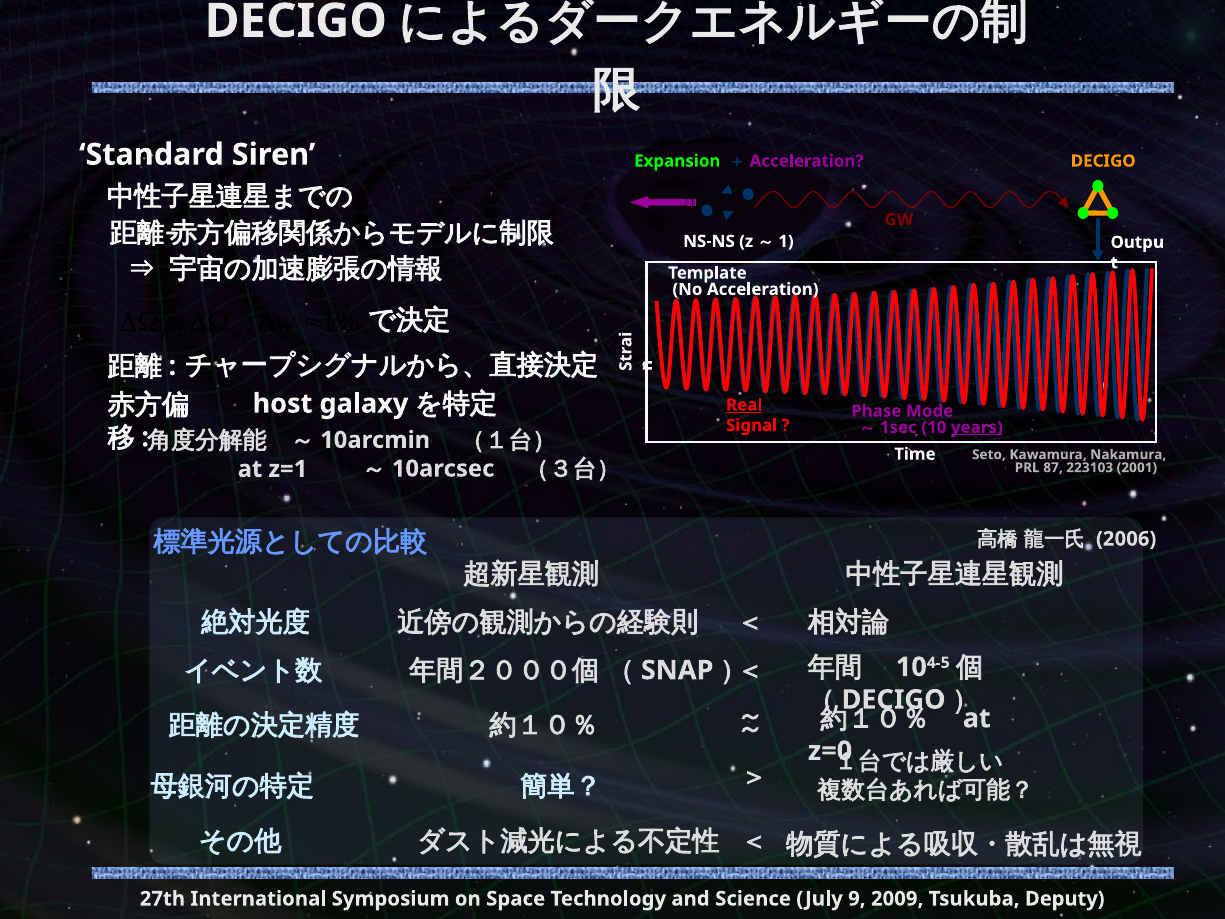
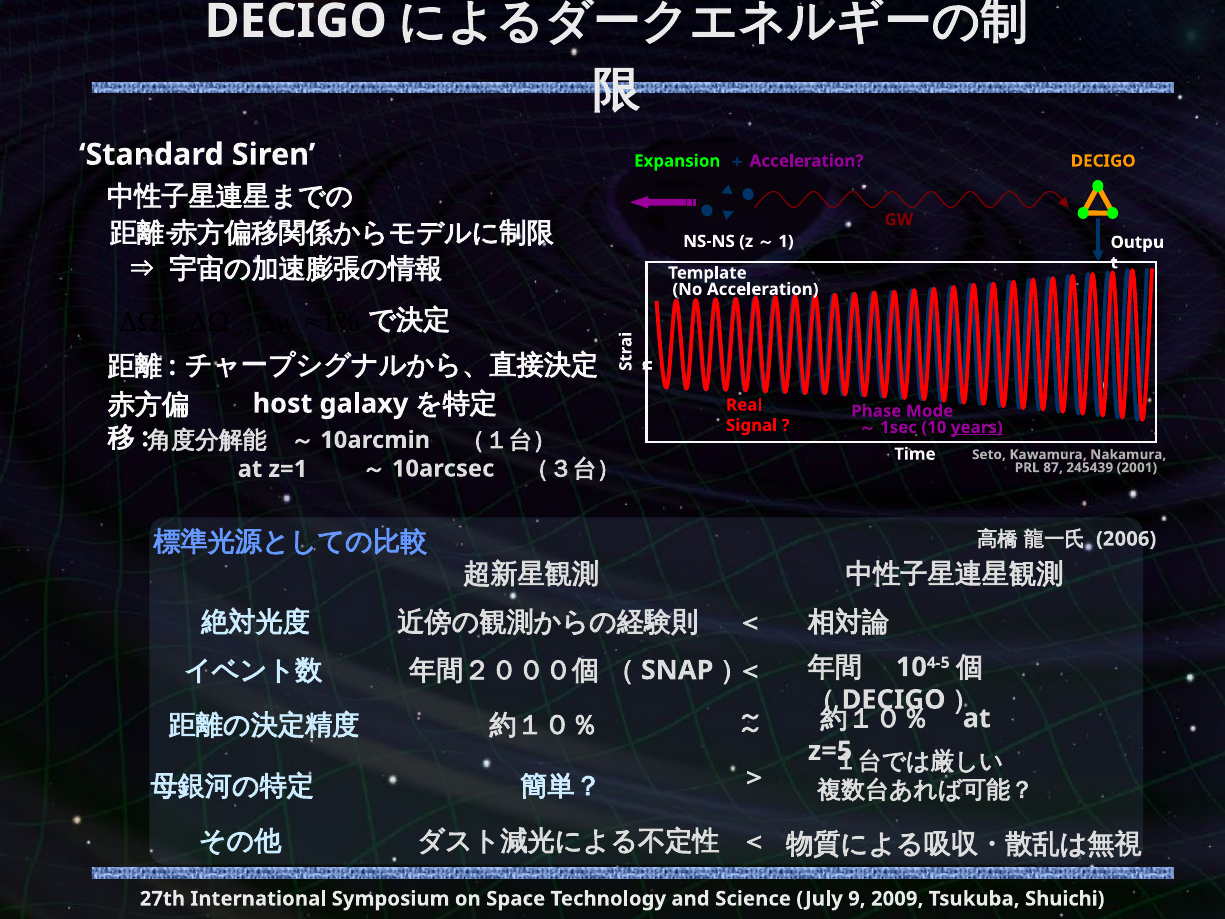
Real underline: present -> none
223103: 223103 -> 245439
z=0: z=0 -> z=5
Deputy: Deputy -> Shuichi
